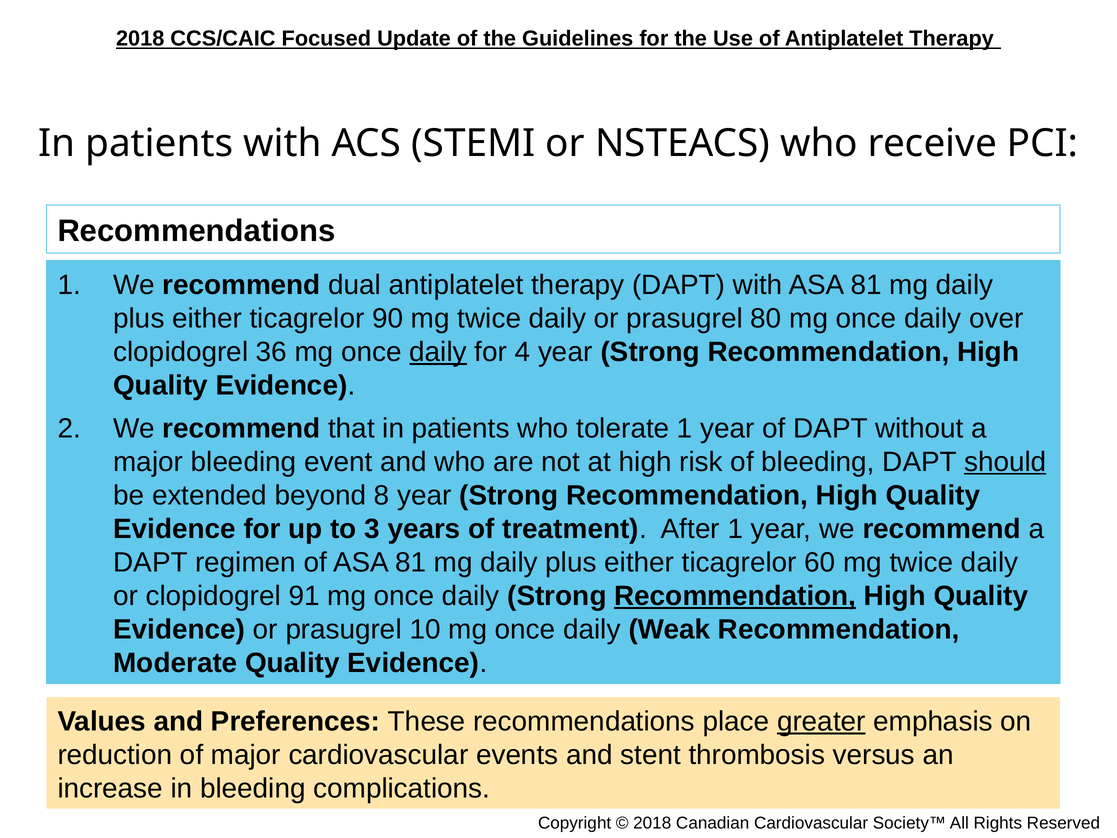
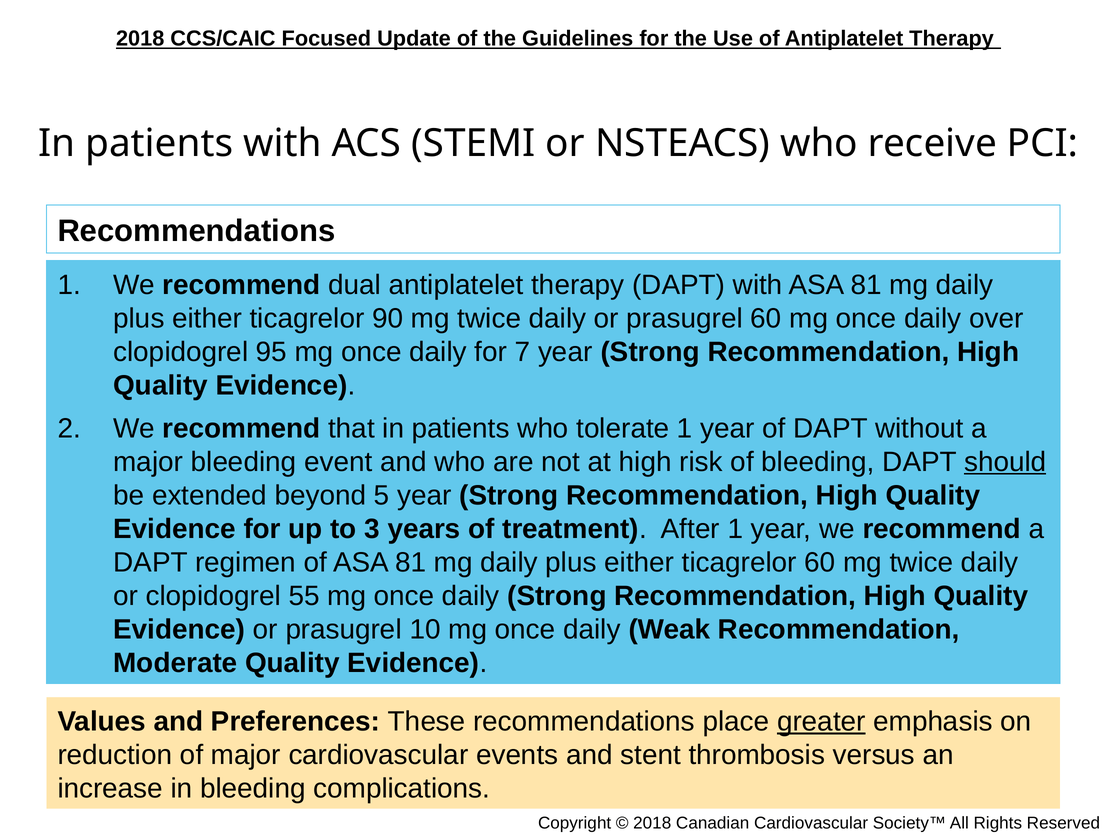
prasugrel 80: 80 -> 60
36: 36 -> 95
daily at (438, 352) underline: present -> none
4: 4 -> 7
8: 8 -> 5
91: 91 -> 55
Recommendation at (735, 596) underline: present -> none
